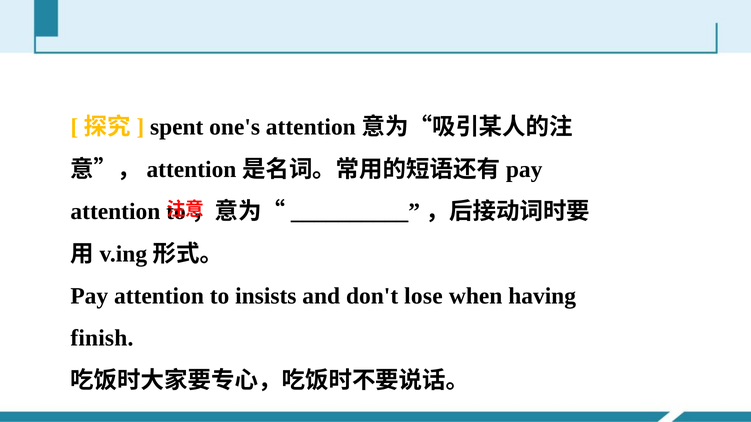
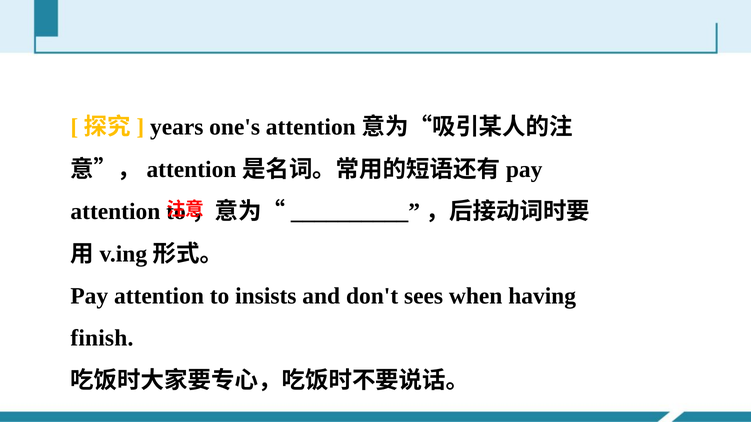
spent: spent -> years
lose: lose -> sees
